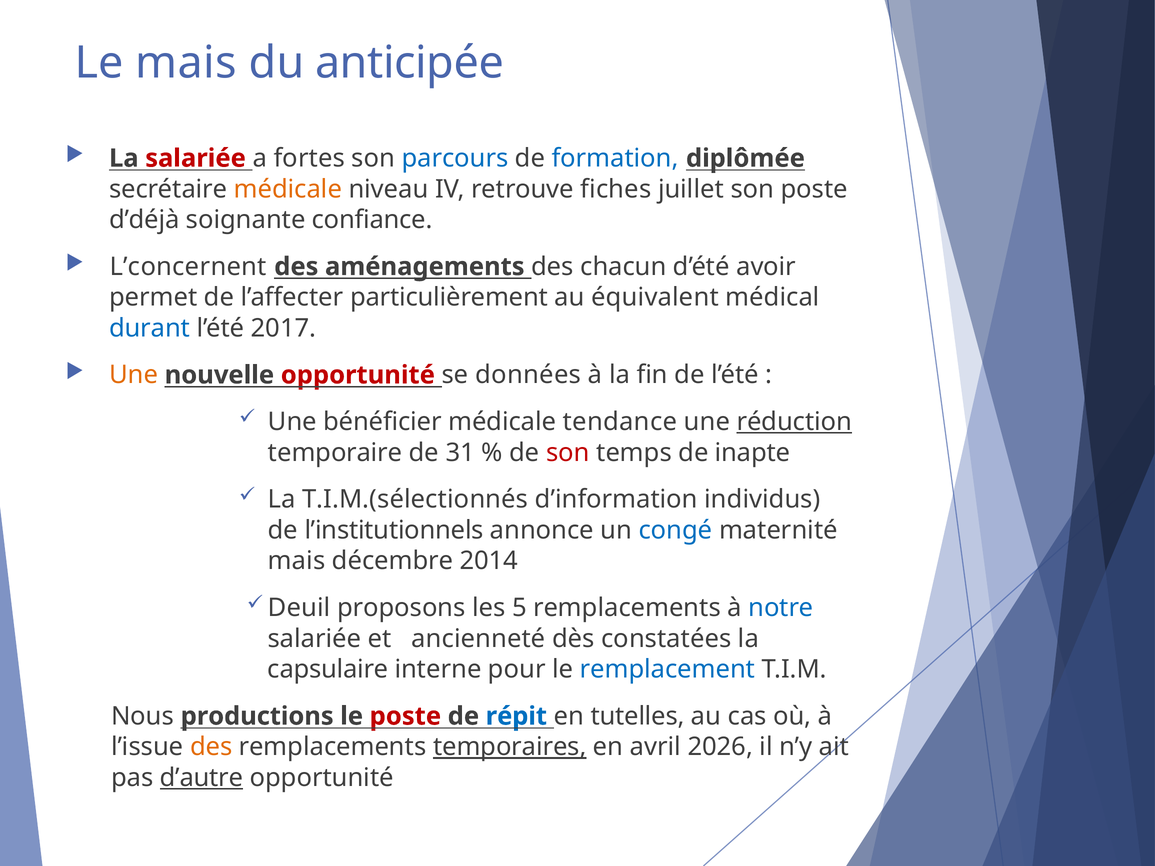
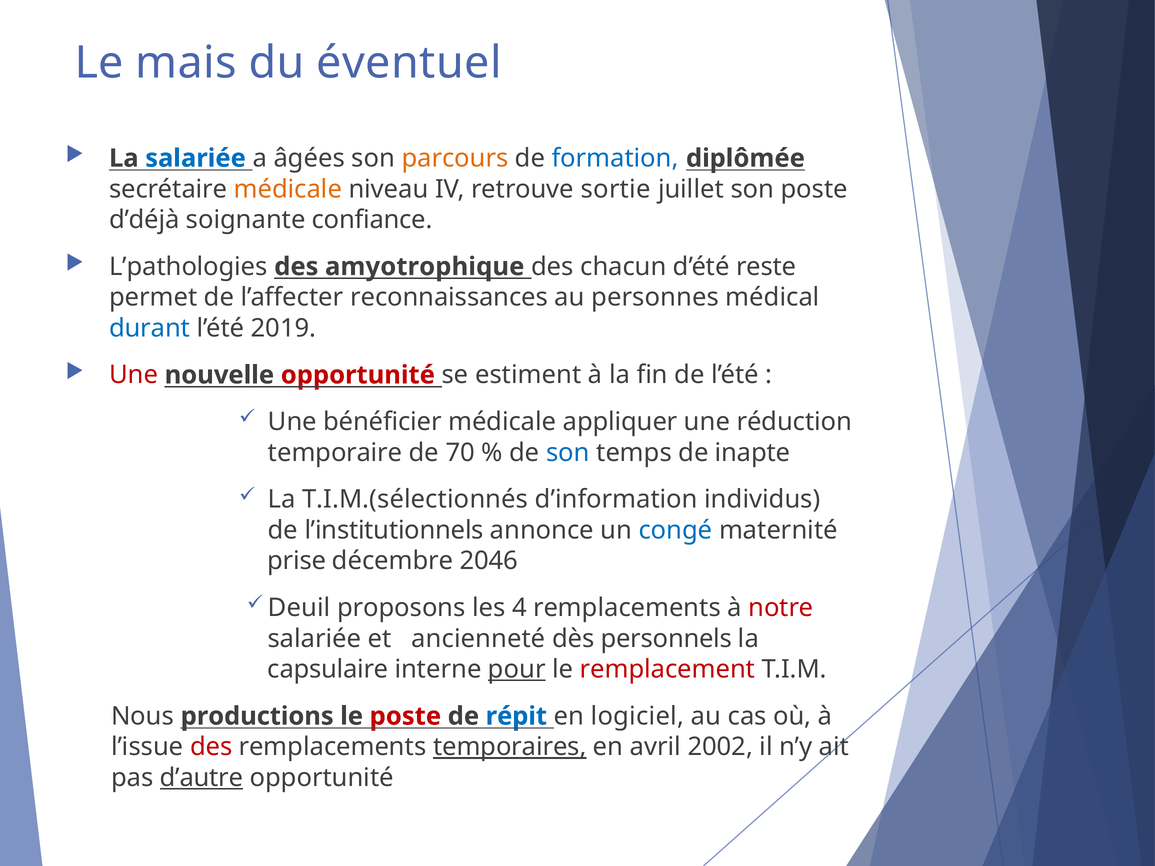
anticipée: anticipée -> éventuel
salariée at (196, 158) colour: red -> blue
fortes: fortes -> âgées
parcours colour: blue -> orange
fiches: fiches -> sortie
L’concernent: L’concernent -> L’pathologies
aménagements: aménagements -> amyotrophique
avoir: avoir -> reste
particulièrement: particulièrement -> reconnaissances
équivalent: équivalent -> personnes
2017: 2017 -> 2019
Une at (134, 375) colour: orange -> red
données: données -> estiment
tendance: tendance -> appliquer
réduction underline: present -> none
31: 31 -> 70
son at (568, 453) colour: red -> blue
mais at (297, 561): mais -> prise
2014: 2014 -> 2046
5: 5 -> 4
notre colour: blue -> red
constatées: constatées -> personnels
pour underline: none -> present
remplacement colour: blue -> red
tutelles: tutelles -> logiciel
des at (211, 747) colour: orange -> red
2026: 2026 -> 2002
